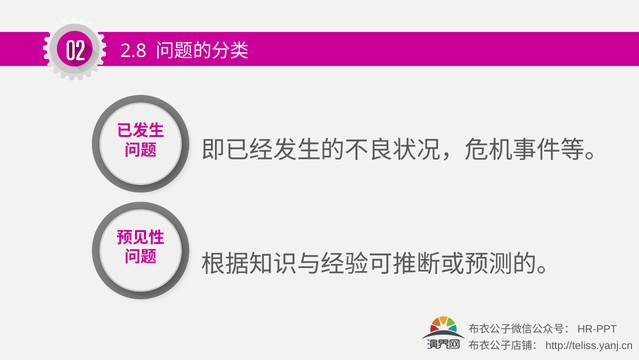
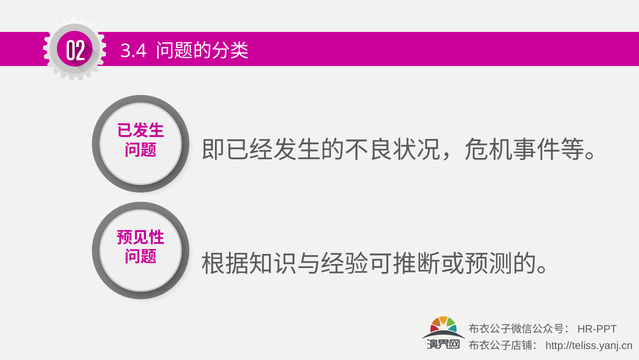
2.8: 2.8 -> 3.4
